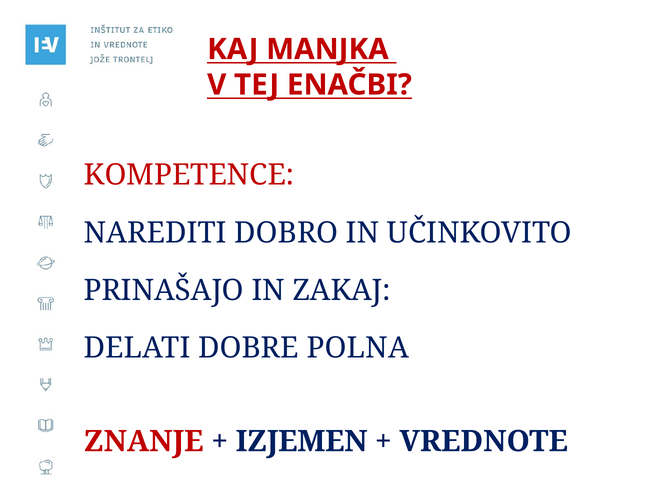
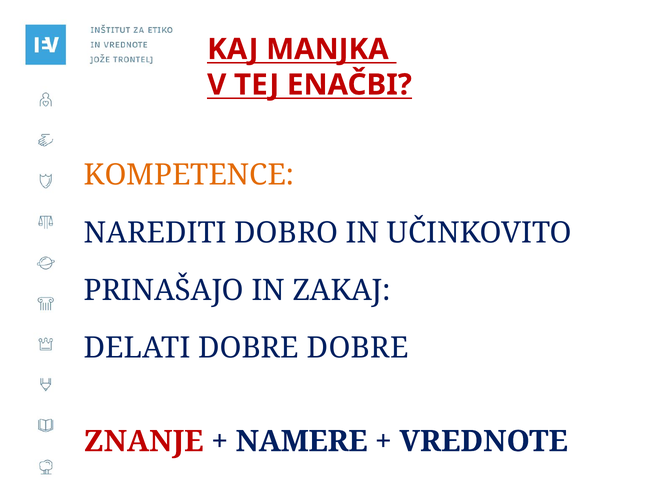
KOMPETENCE colour: red -> orange
DOBRE POLNA: POLNA -> DOBRE
IZJEMEN: IZJEMEN -> NAMERE
